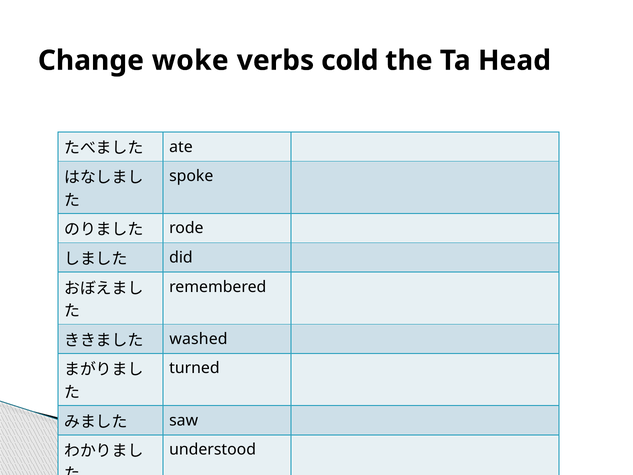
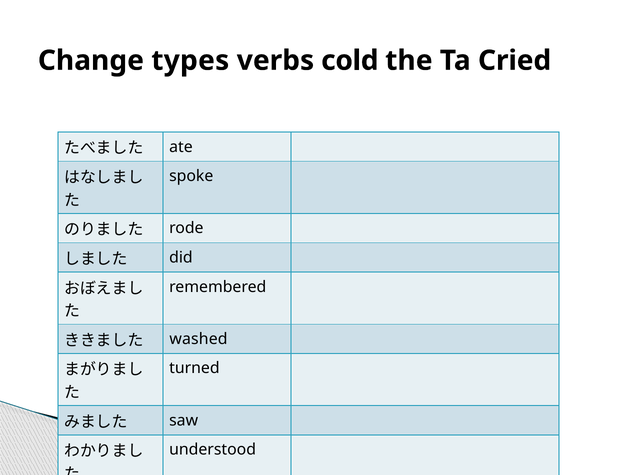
Change woke: woke -> types
Head: Head -> Cried
